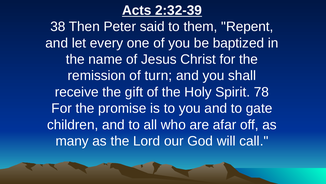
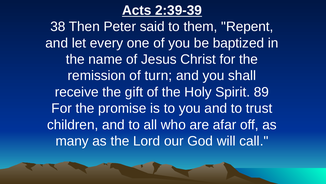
2:32-39: 2:32-39 -> 2:39-39
78: 78 -> 89
gate: gate -> trust
